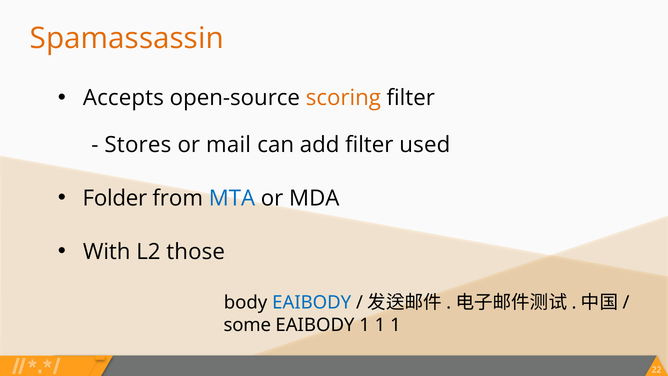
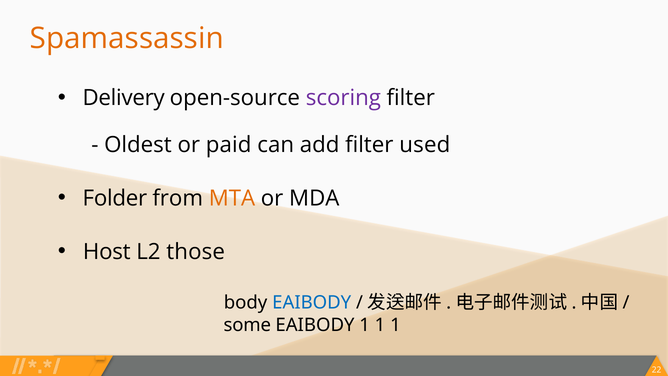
Accepts: Accepts -> Delivery
scoring colour: orange -> purple
Stores: Stores -> Oldest
mail: mail -> paid
MTA colour: blue -> orange
With: With -> Host
